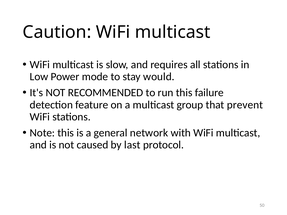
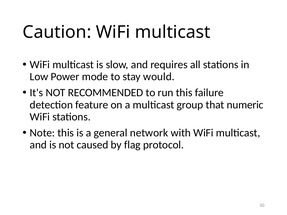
prevent: prevent -> numeric
last: last -> flag
